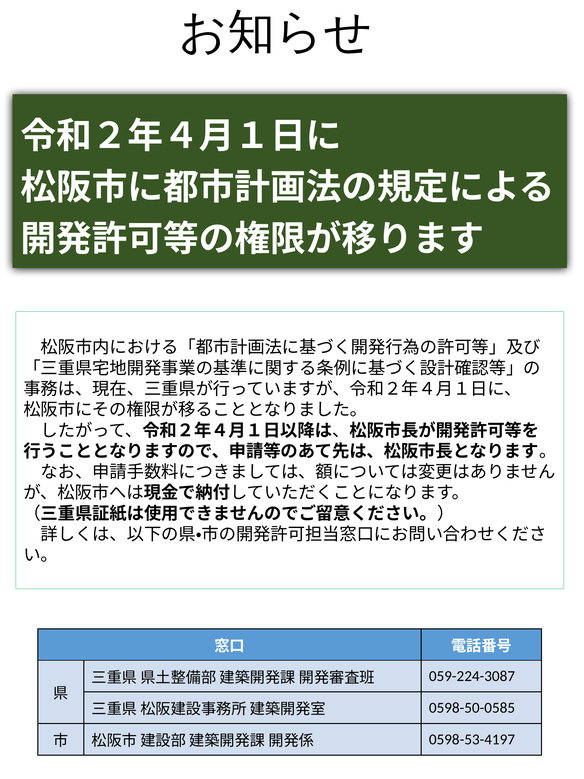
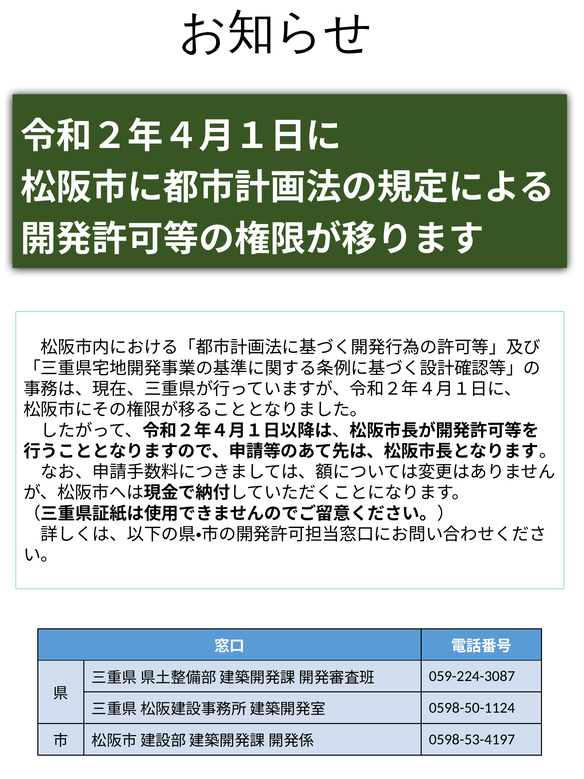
0598-50-0585: 0598-50-0585 -> 0598-50-1124
